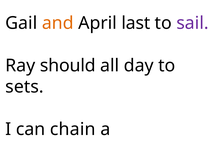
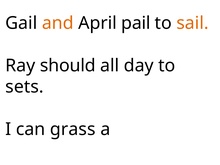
last: last -> pail
sail colour: purple -> orange
chain: chain -> grass
